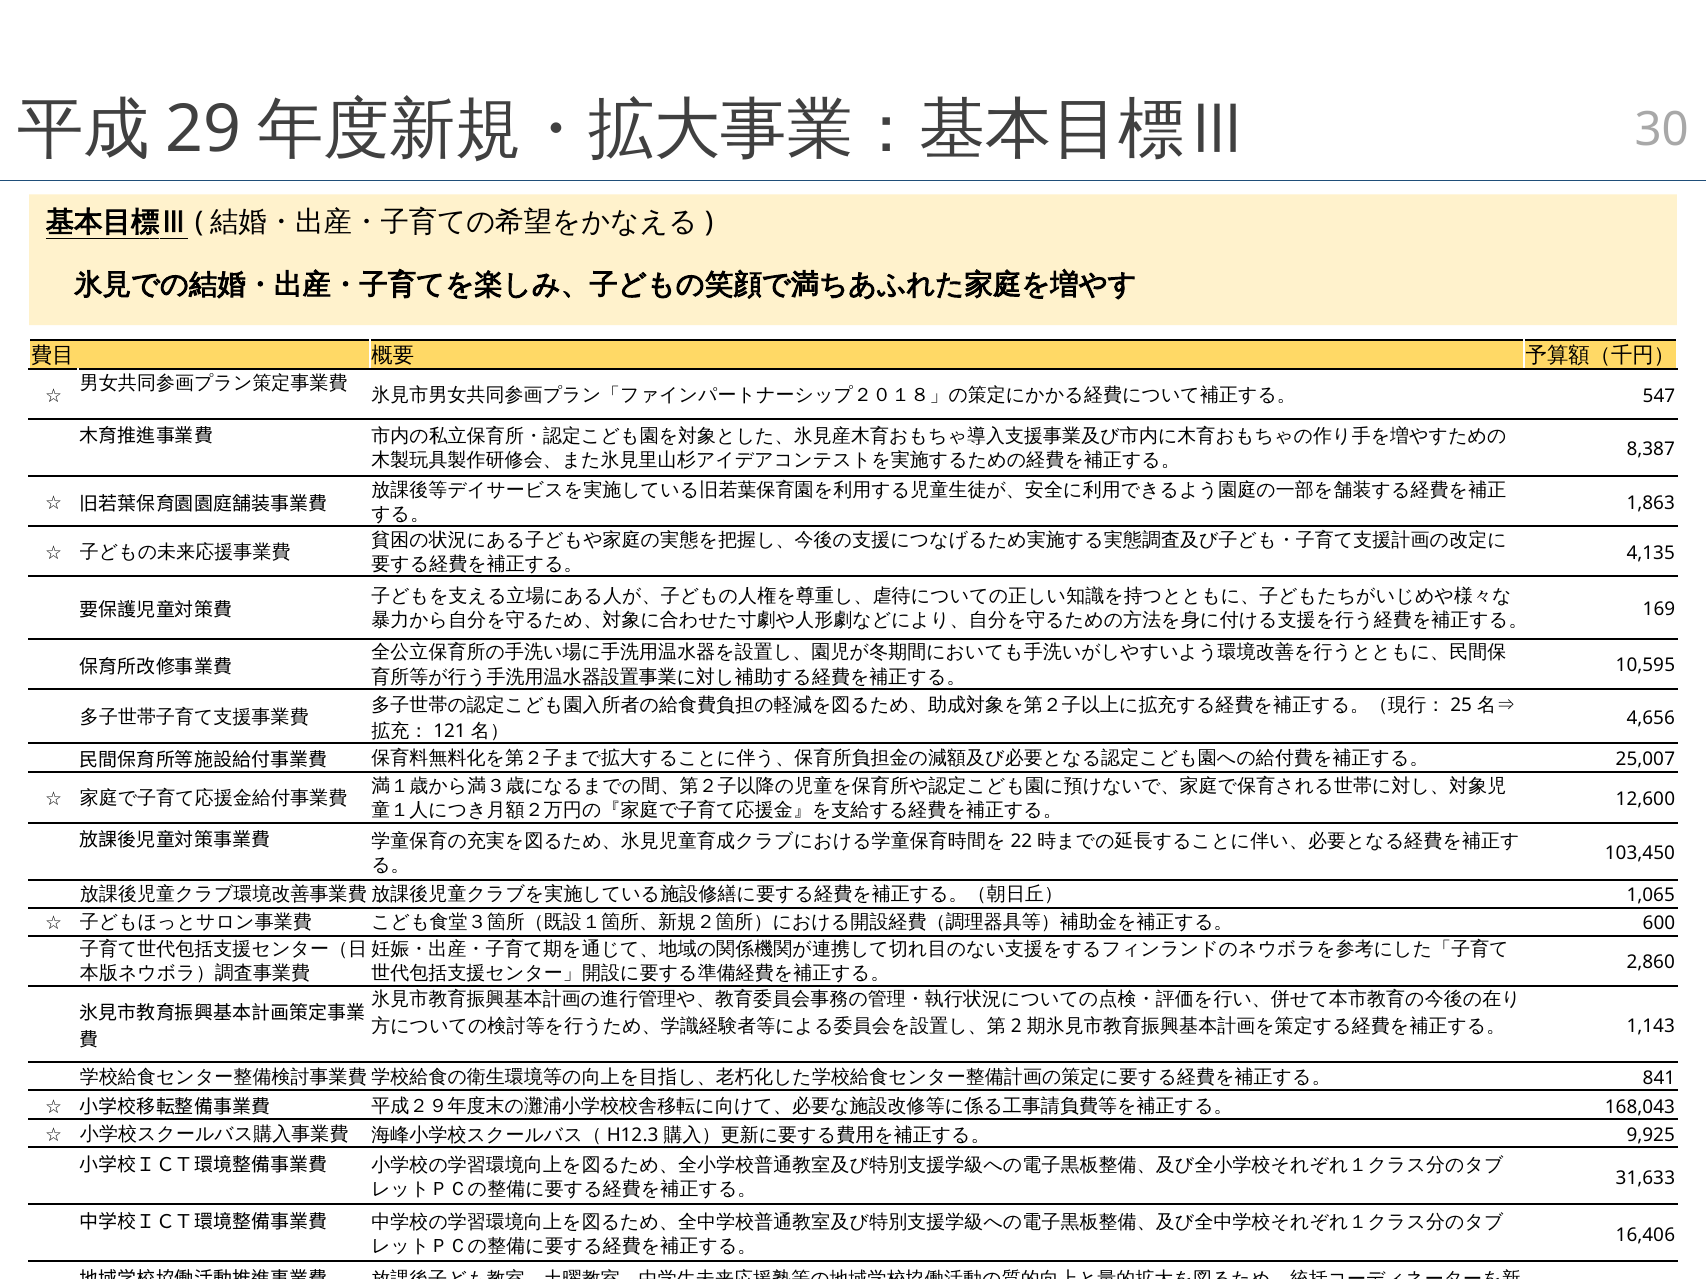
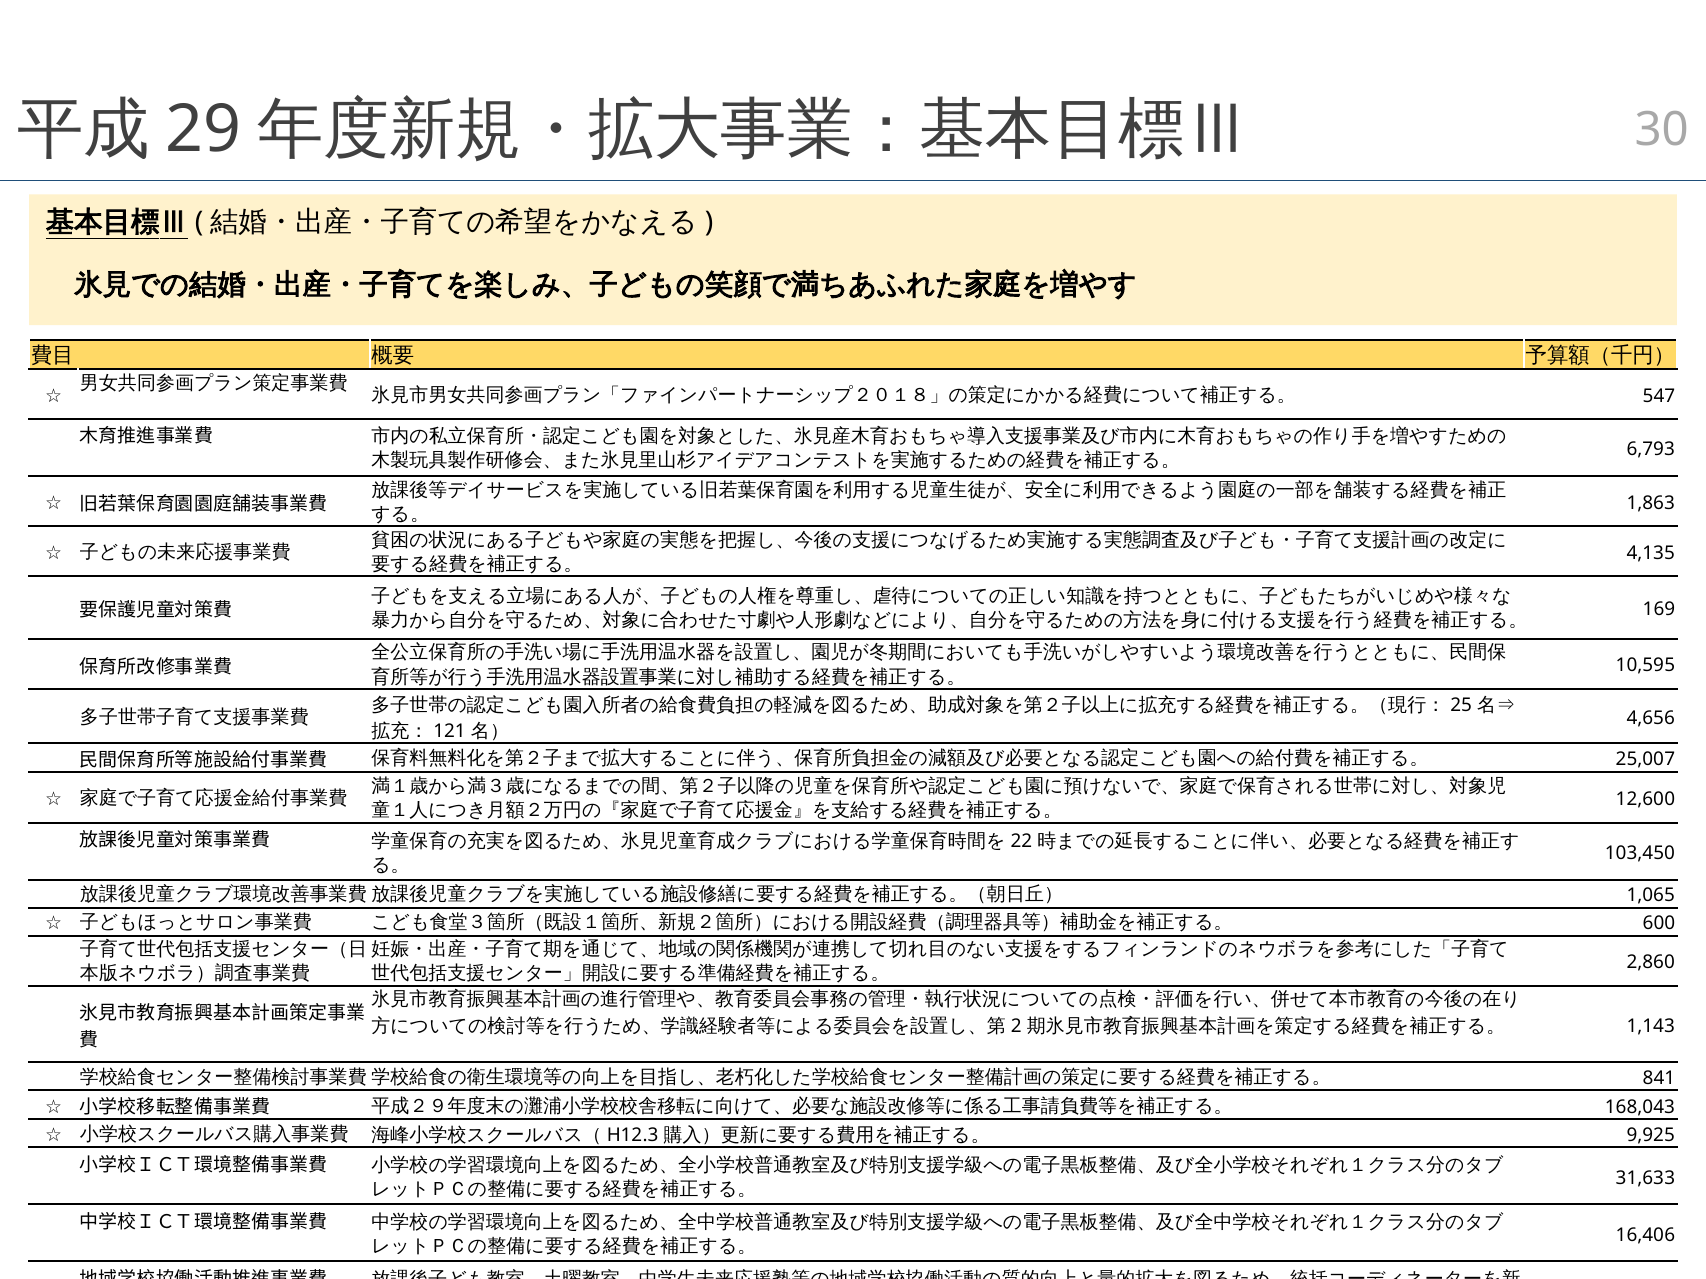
8,387: 8,387 -> 6,793
